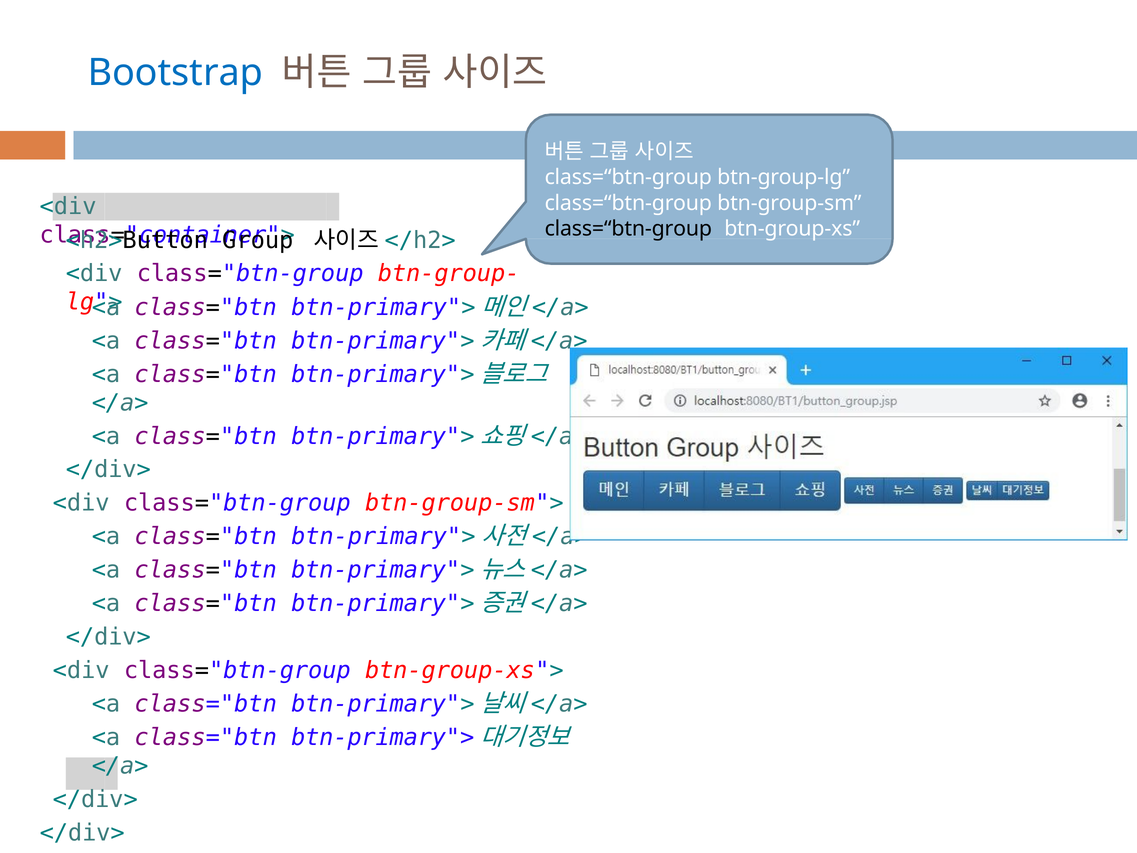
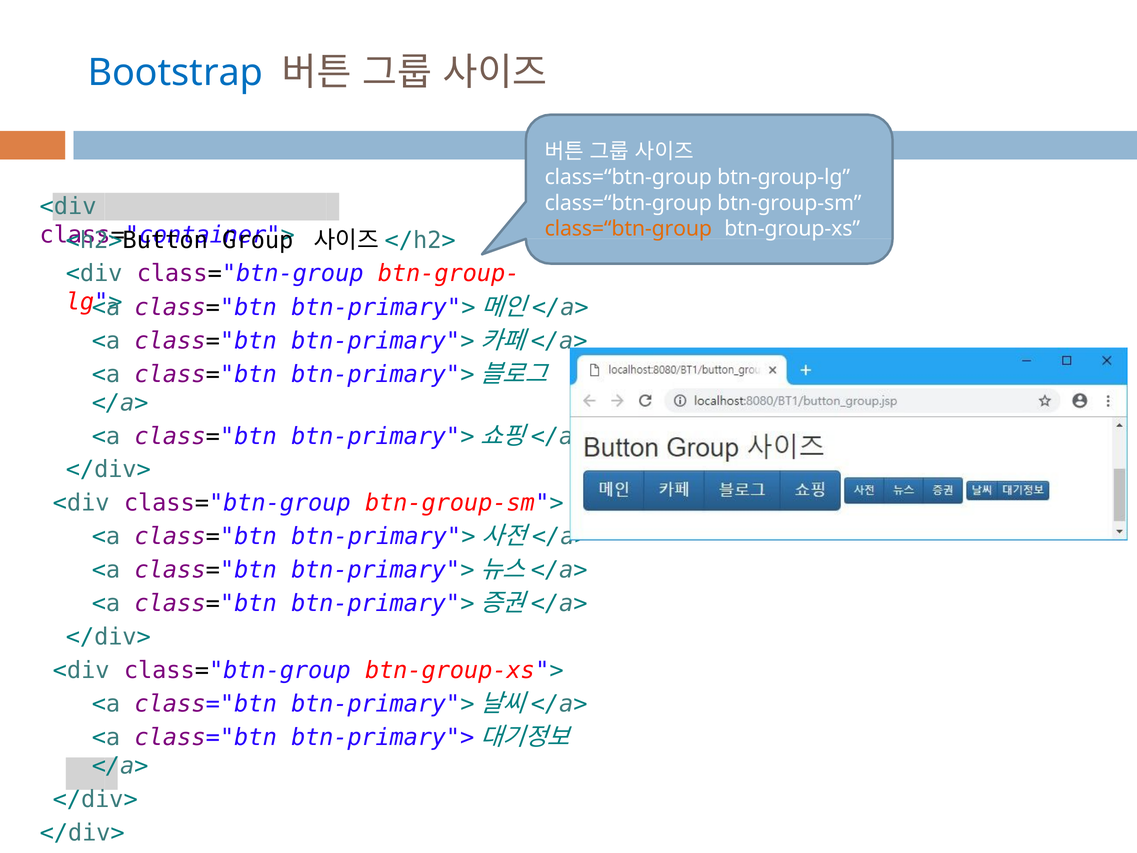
class=“btn-group at (628, 228) colour: black -> orange
